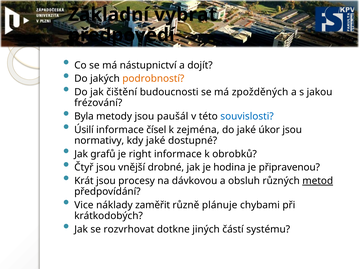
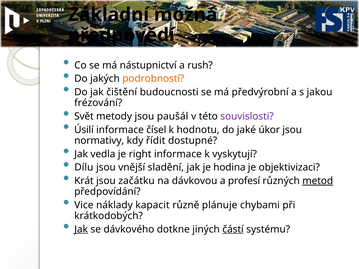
vybrat: vybrat -> možná
dojít: dojít -> rush
zpožděných: zpožděných -> předvýrobní
Byla: Byla -> Svět
souvislosti colour: blue -> purple
zejména: zejména -> hodnotu
kdy jaké: jaké -> řídit
grafů: grafů -> vedla
obrobků: obrobků -> vyskytují
Čtyř: Čtyř -> Dílu
drobné: drobné -> sladění
připravenou: připravenou -> objektivizaci
procesy: procesy -> začátku
obsluh: obsluh -> profesí
zaměřit: zaměřit -> kapacit
Jak at (81, 229) underline: none -> present
rozvrhovat: rozvrhovat -> dávkového
částí underline: none -> present
